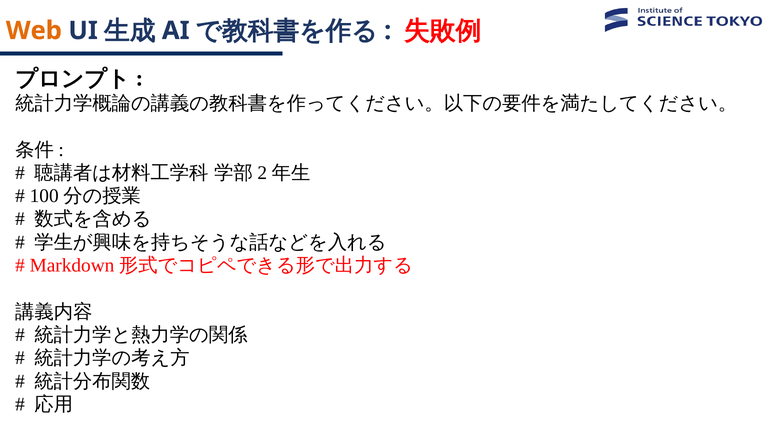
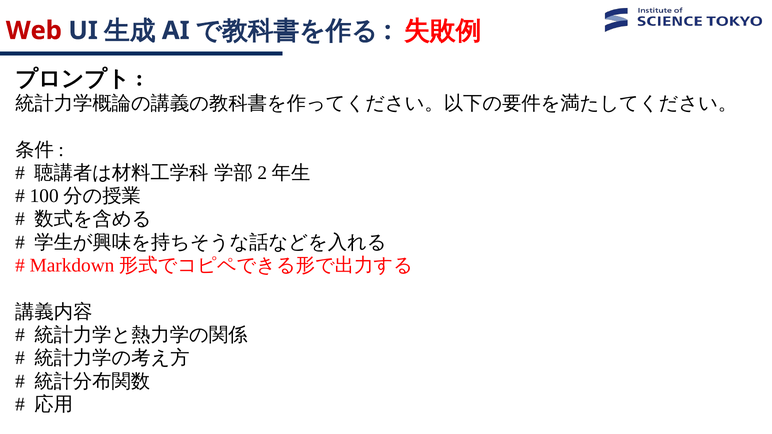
Web colour: orange -> red
